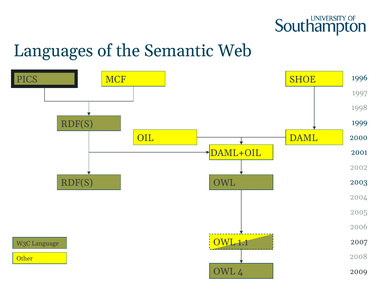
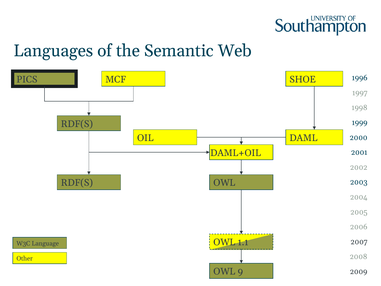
4: 4 -> 9
